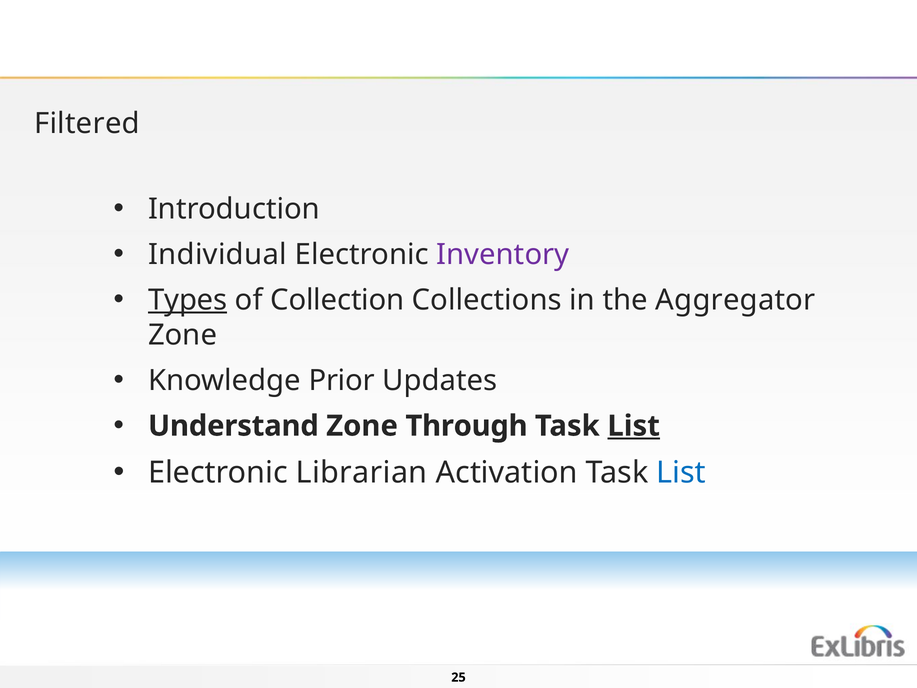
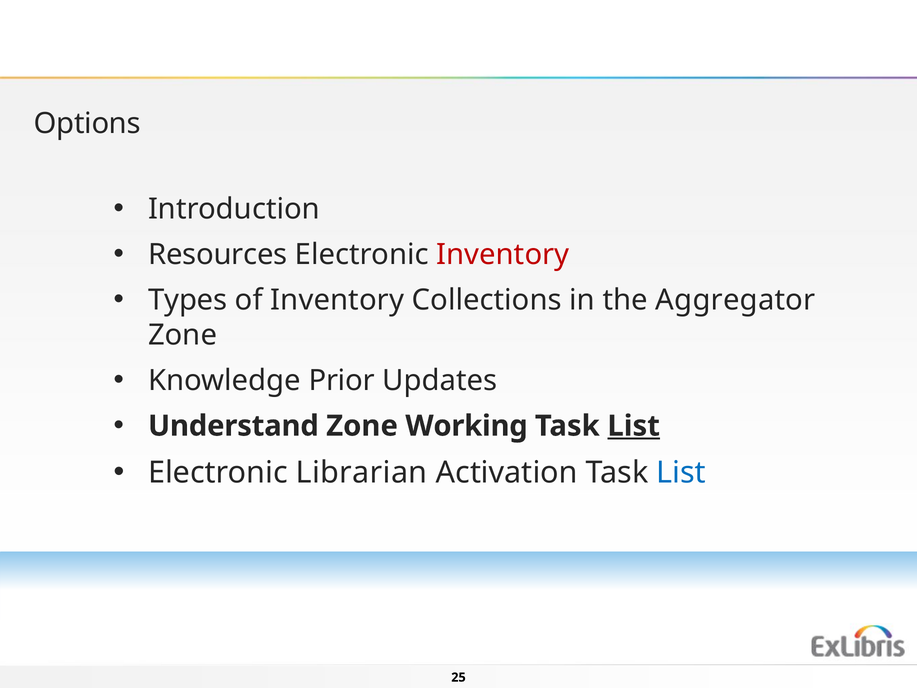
Filtered: Filtered -> Options
Individual: Individual -> Resources
Inventory at (503, 255) colour: purple -> red
Types underline: present -> none
of Collection: Collection -> Inventory
Through: Through -> Working
